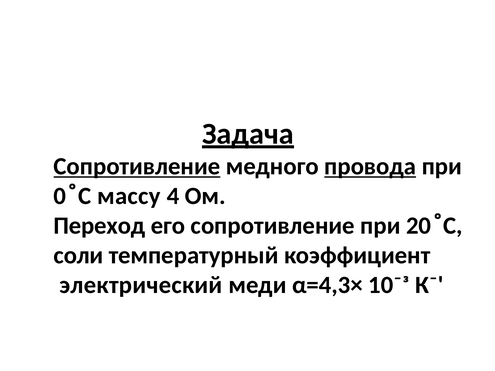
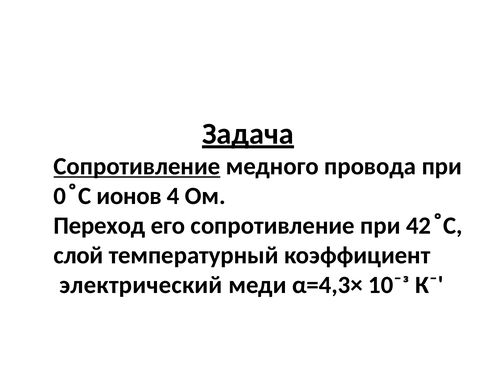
провода underline: present -> none
массу: массу -> ионов
20: 20 -> 42
соли: соли -> слой
